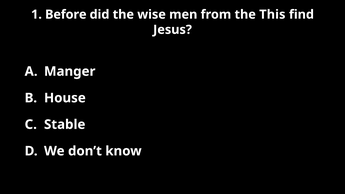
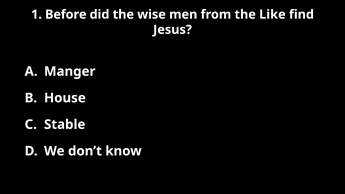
This: This -> Like
